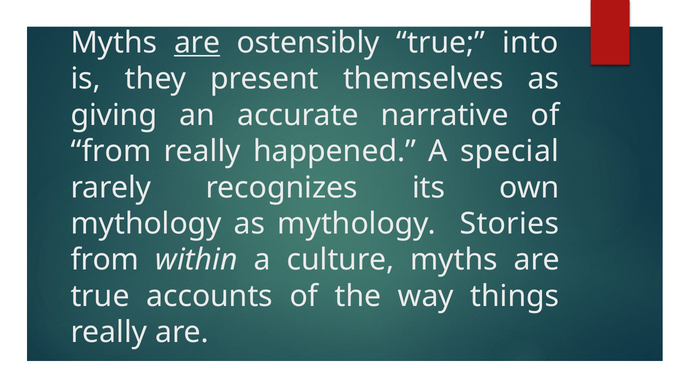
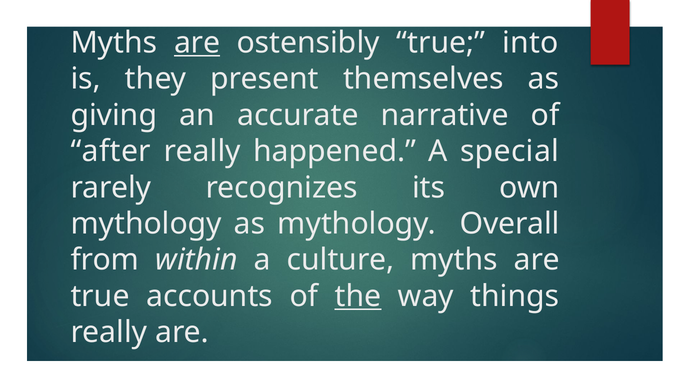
from at (111, 151): from -> after
Stories: Stories -> Overall
the underline: none -> present
